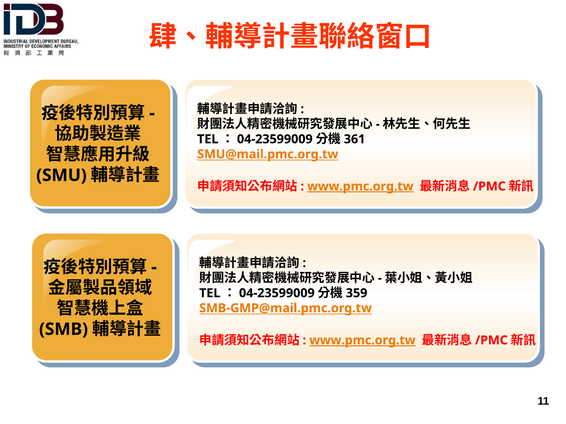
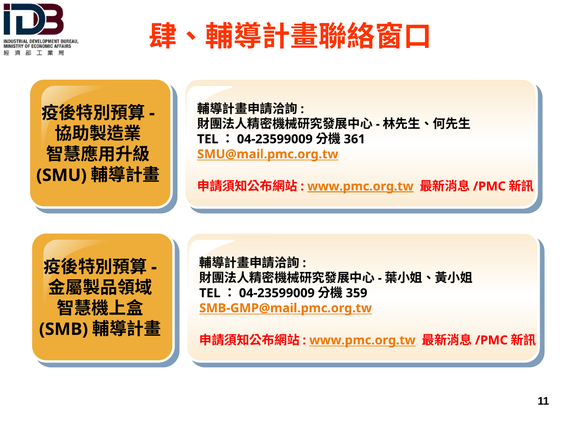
www.pmc.org.tw at (362, 341) underline: present -> none
